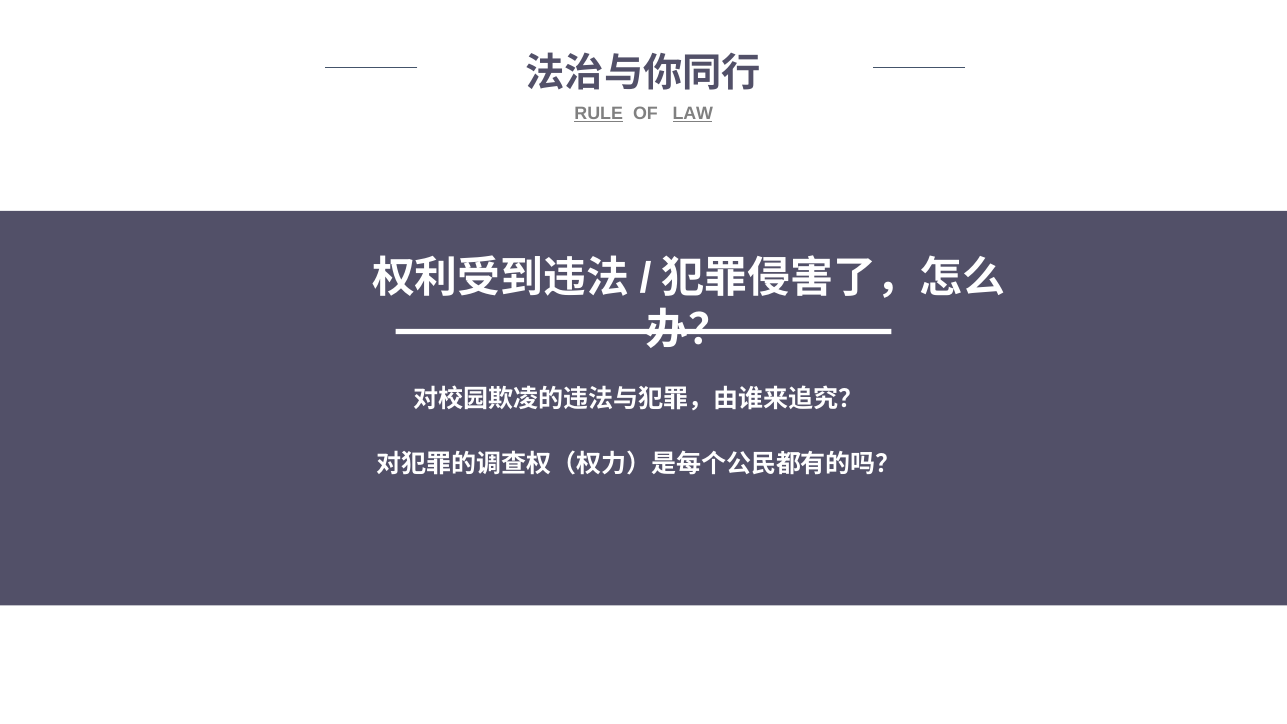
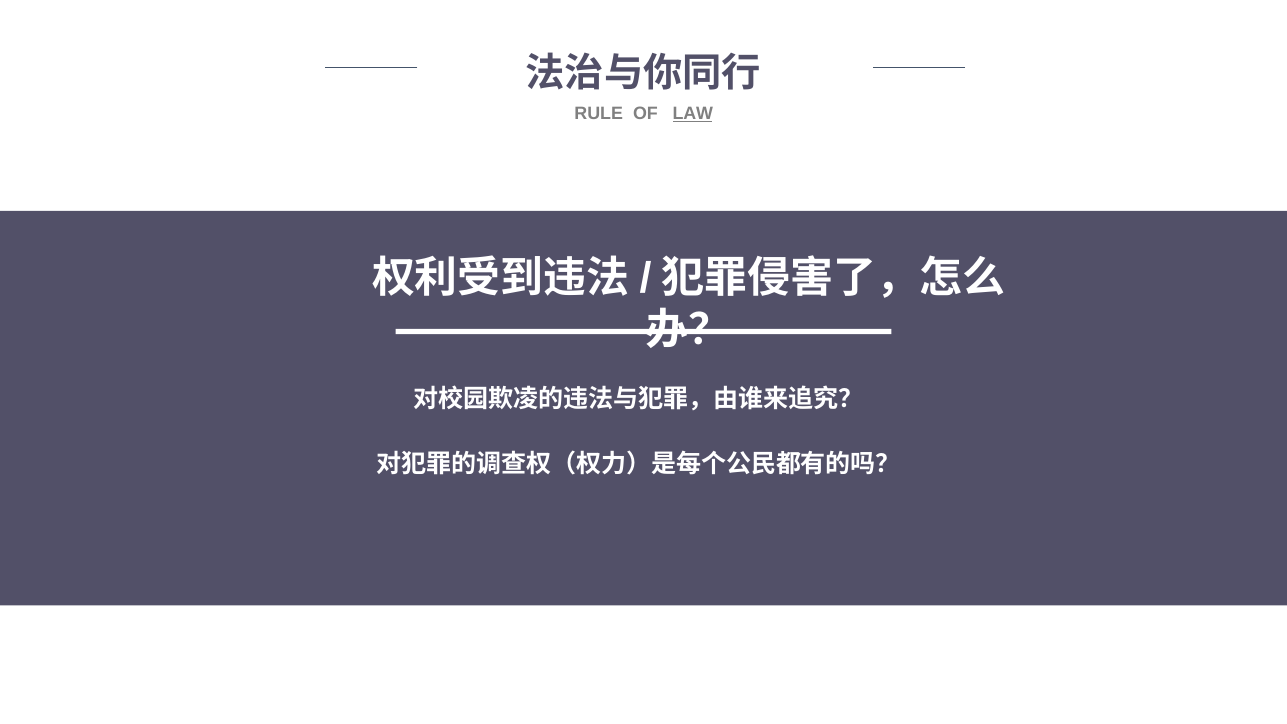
RULE underline: present -> none
